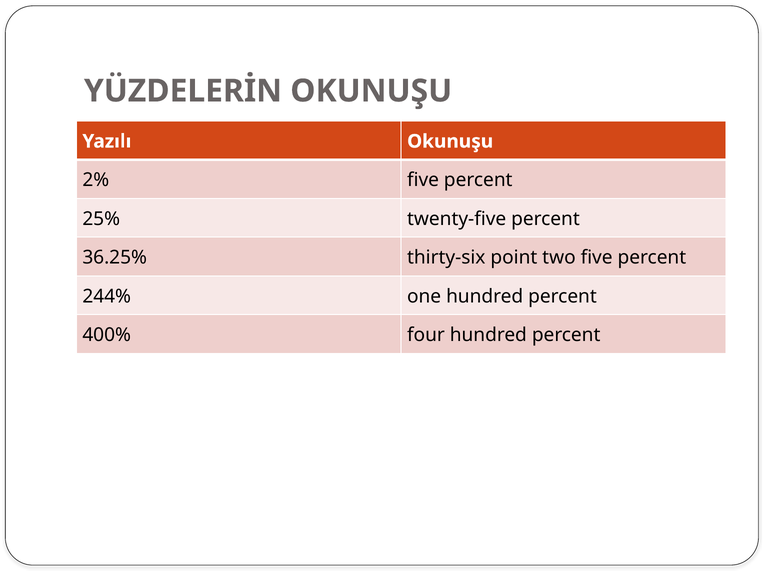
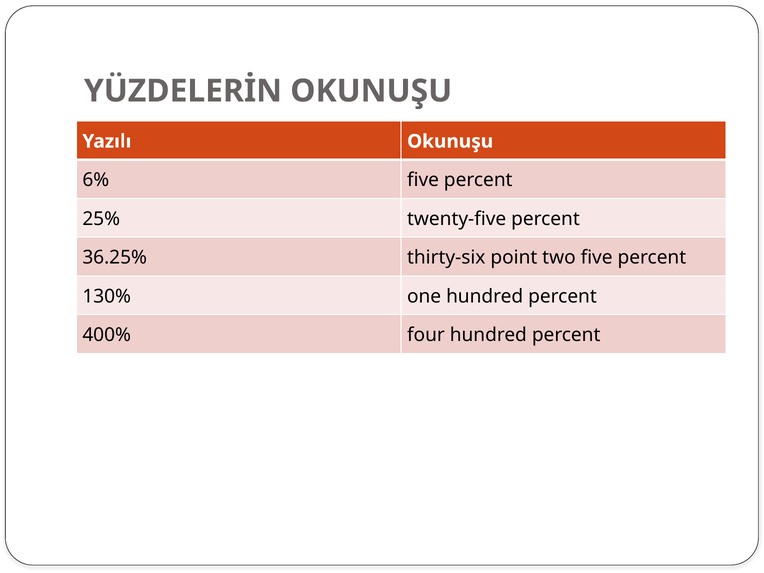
2%: 2% -> 6%
244%: 244% -> 130%
